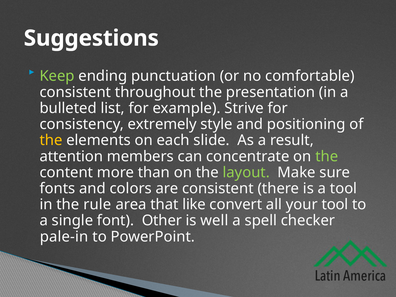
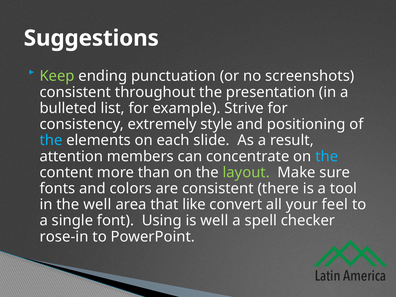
comfortable: comfortable -> screenshots
the at (51, 140) colour: yellow -> light blue
the at (327, 156) colour: light green -> light blue
the rule: rule -> well
your tool: tool -> feel
Other: Other -> Using
pale-in: pale-in -> rose-in
